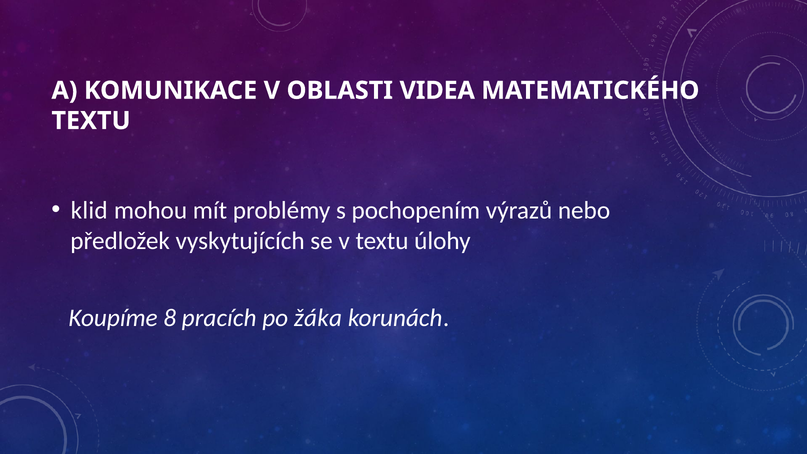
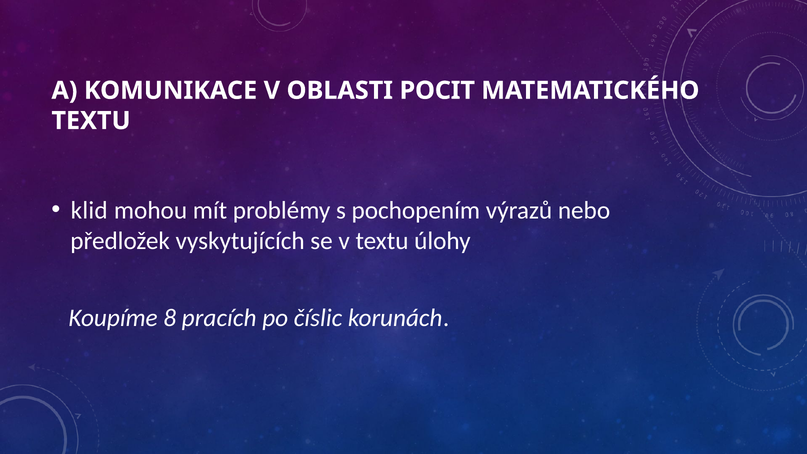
VIDEA: VIDEA -> POCIT
žáka: žáka -> číslic
